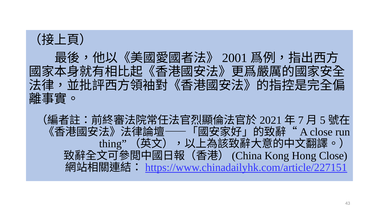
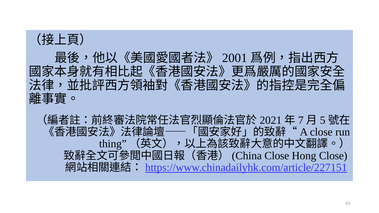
Kong at (277, 156): Kong -> Close
